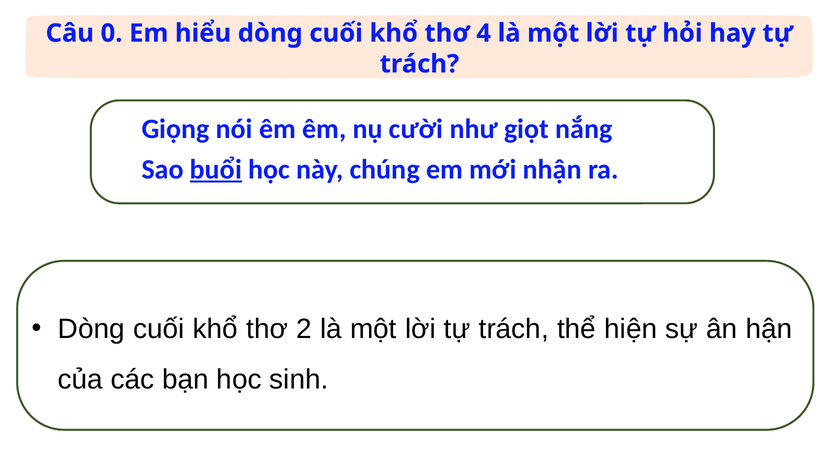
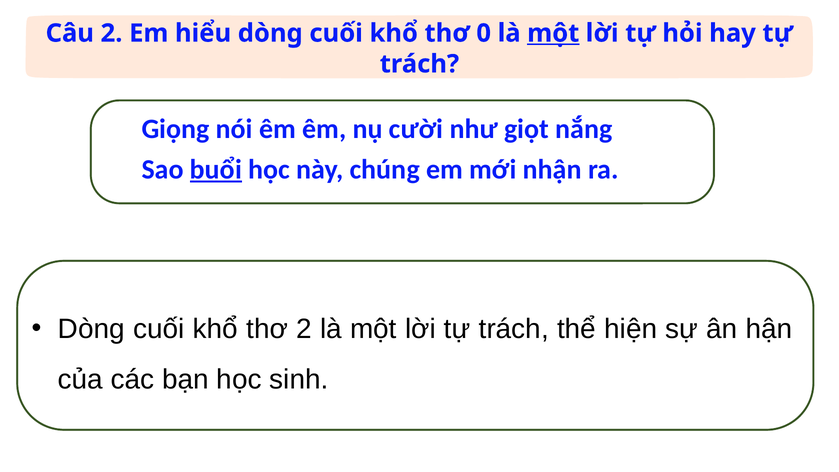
Câu 0: 0 -> 2
4: 4 -> 0
một at (553, 33) underline: none -> present
